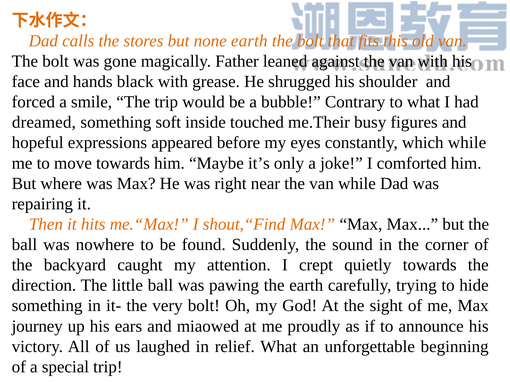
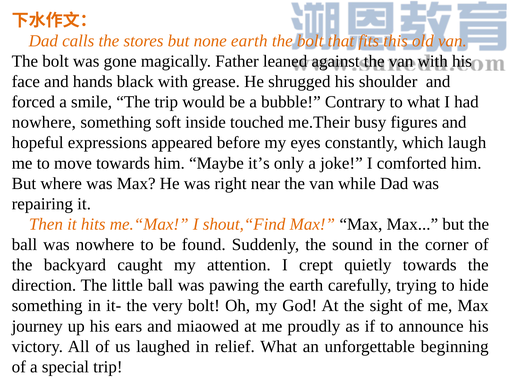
dreamed at (44, 123): dreamed -> nowhere
which while: while -> laugh
